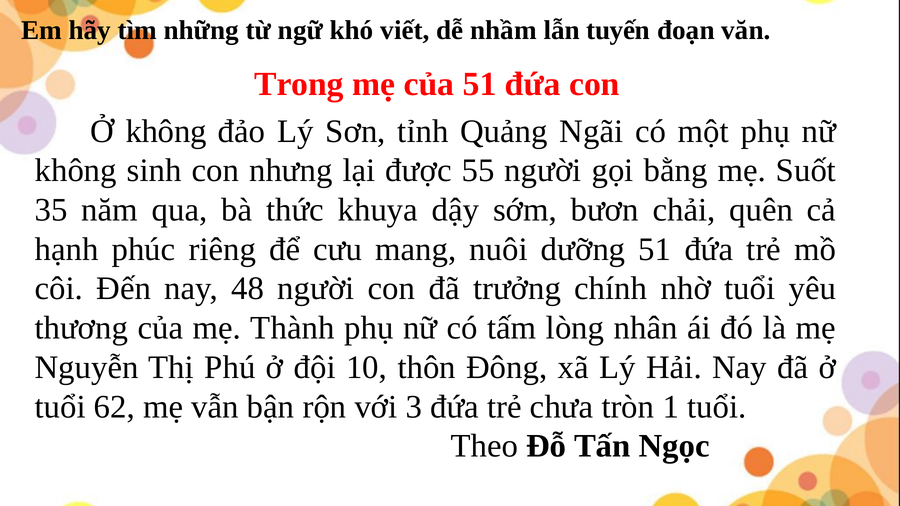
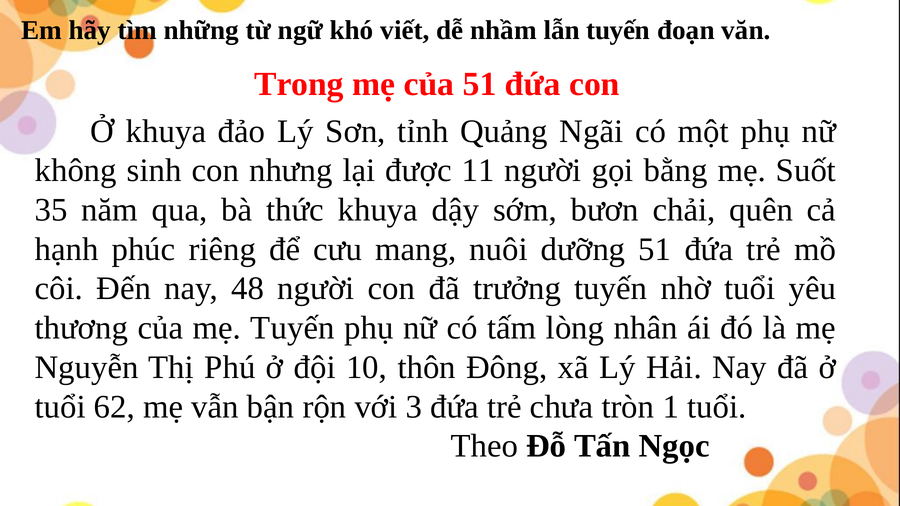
Ở không: không -> khuya
55: 55 -> 11
trưởng chính: chính -> tuyến
mẹ Thành: Thành -> Tuyến
